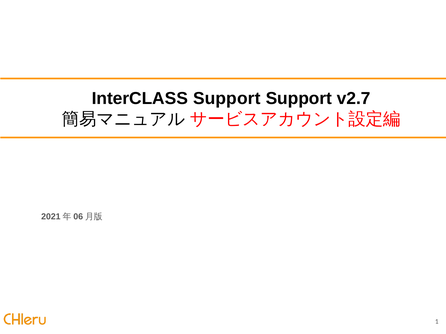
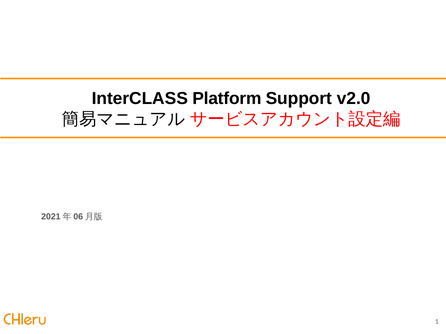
InterCLASS Support: Support -> Platform
v2.7: v2.7 -> v2.0
